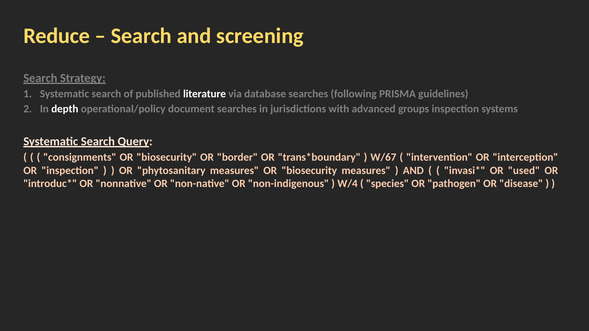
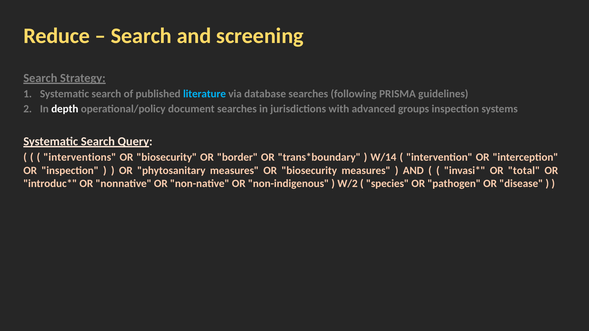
literature colour: white -> light blue
consignments: consignments -> interventions
W/67: W/67 -> W/14
used: used -> total
W/4: W/4 -> W/2
